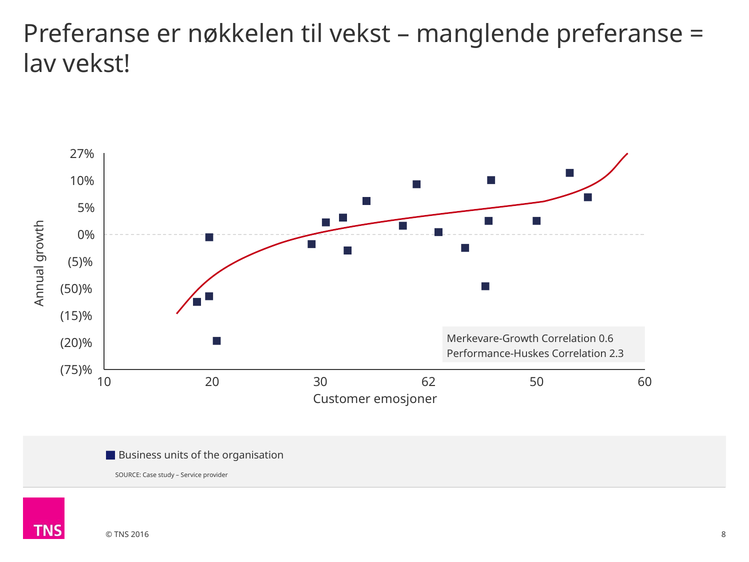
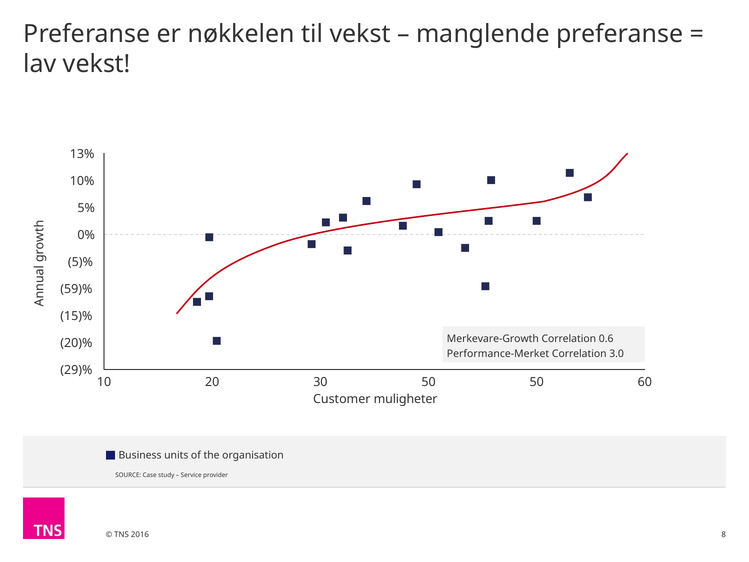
27%: 27% -> 13%
50)%: 50)% -> 59)%
Performance-Huskes: Performance-Huskes -> Performance-Merket
2.3: 2.3 -> 3.0
75)%: 75)% -> 29)%
30 62: 62 -> 50
emosjoner: emosjoner -> muligheter
